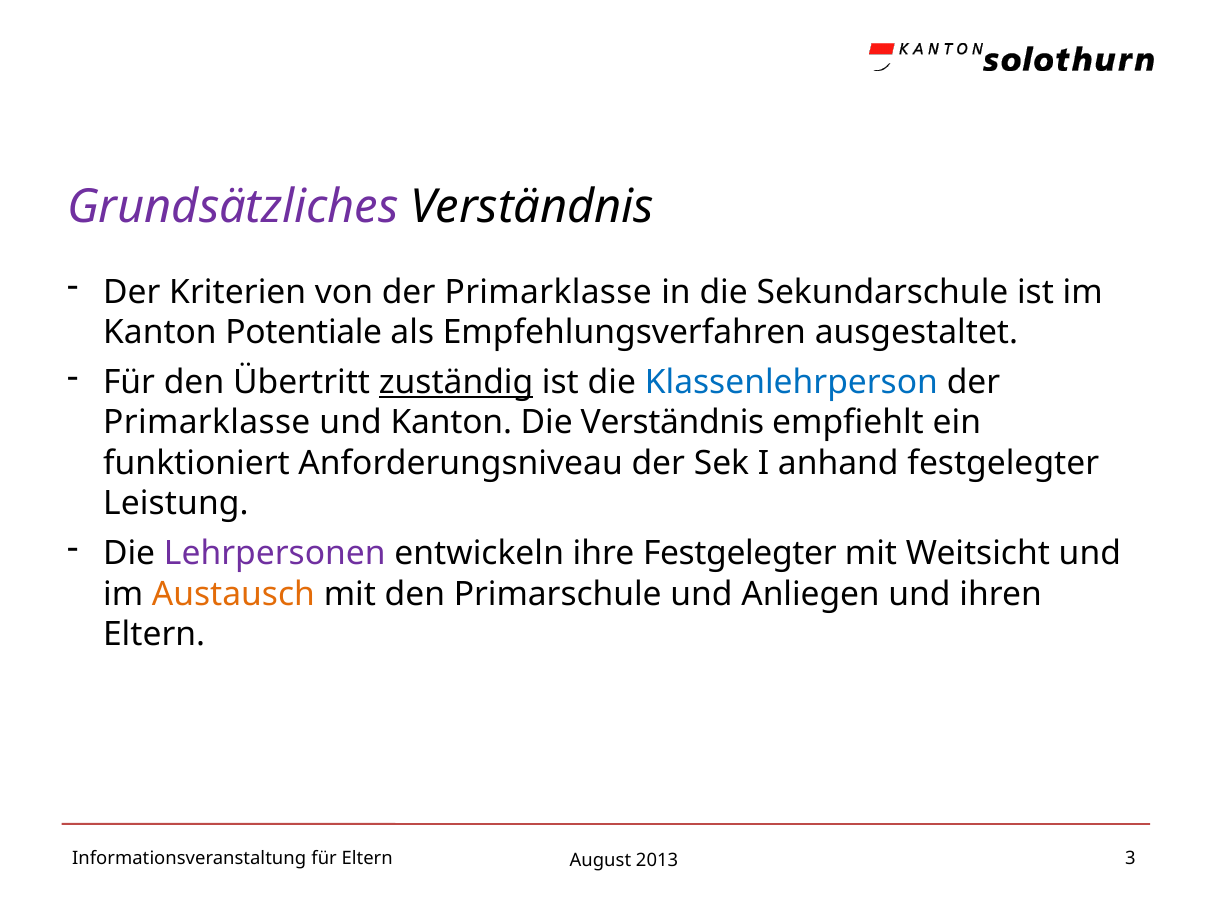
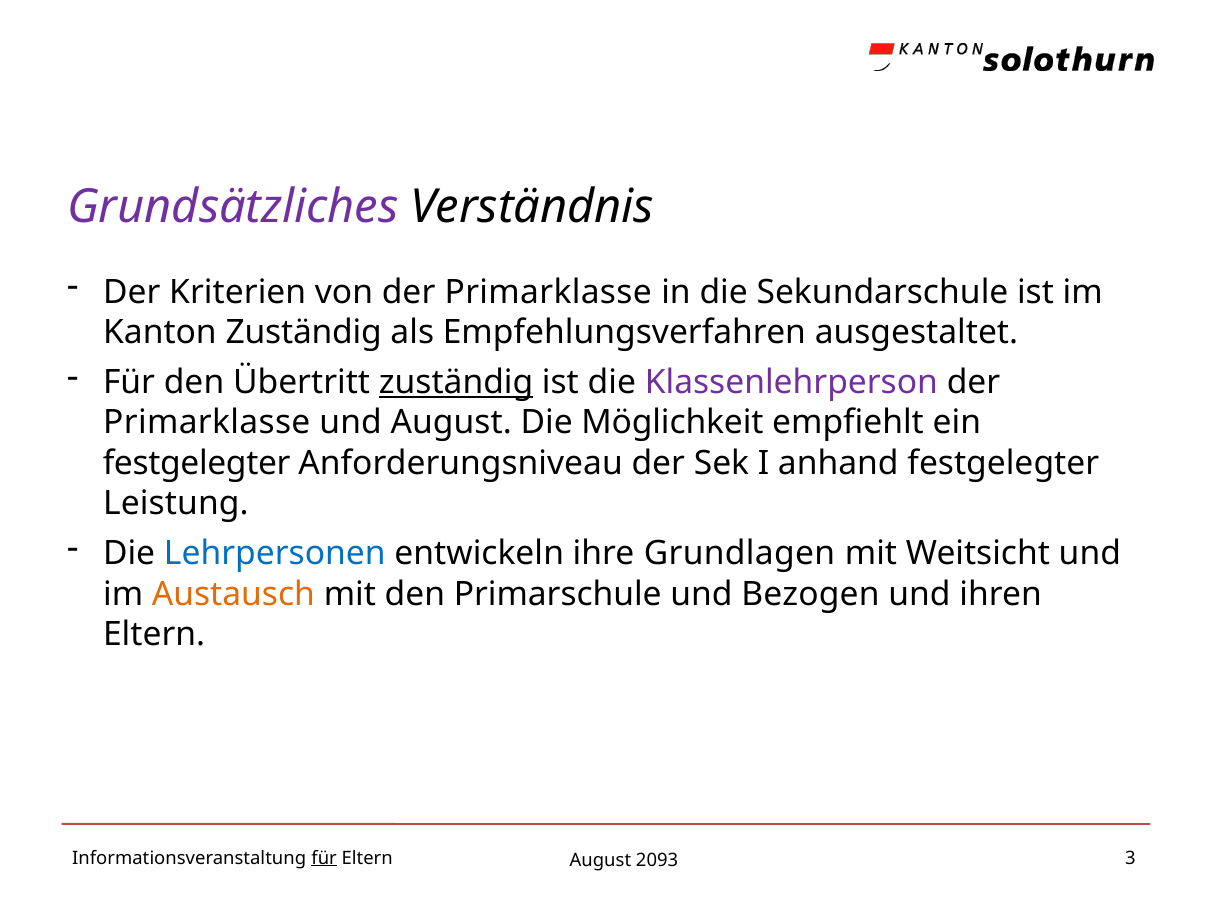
Kanton Potentiale: Potentiale -> Zuständig
Klassenlehrperson colour: blue -> purple
und Kanton: Kanton -> August
Die Verständnis: Verständnis -> Möglichkeit
funktioniert at (196, 463): funktioniert -> festgelegter
Lehrpersonen colour: purple -> blue
ihre Festgelegter: Festgelegter -> Grundlagen
Anliegen: Anliegen -> Bezogen
für at (324, 858) underline: none -> present
2013: 2013 -> 2093
